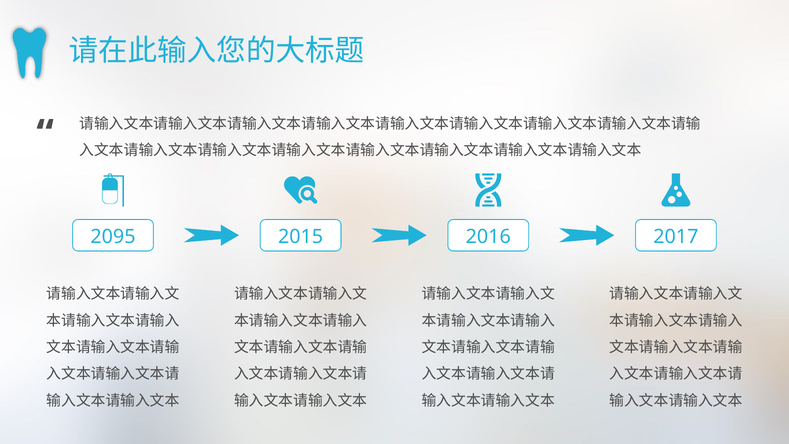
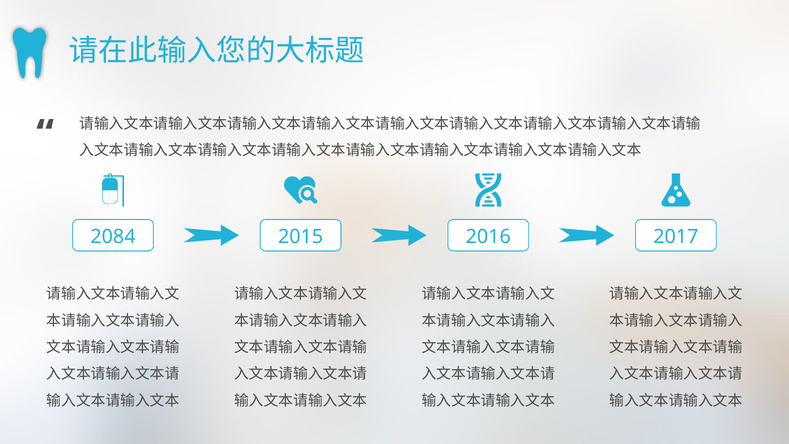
2095: 2095 -> 2084
